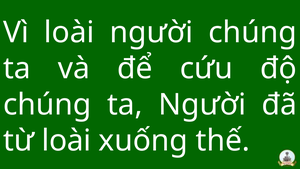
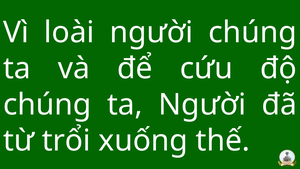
từ loài: loài -> trổi
